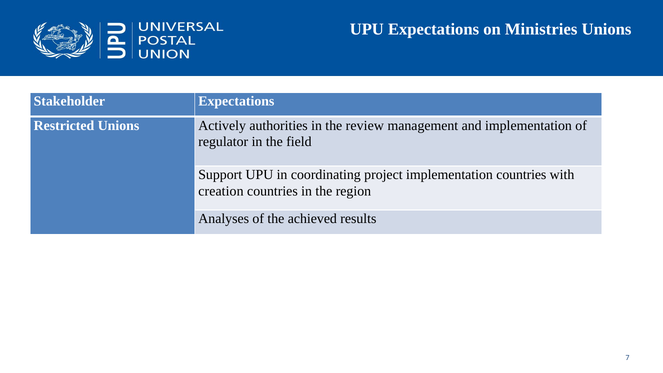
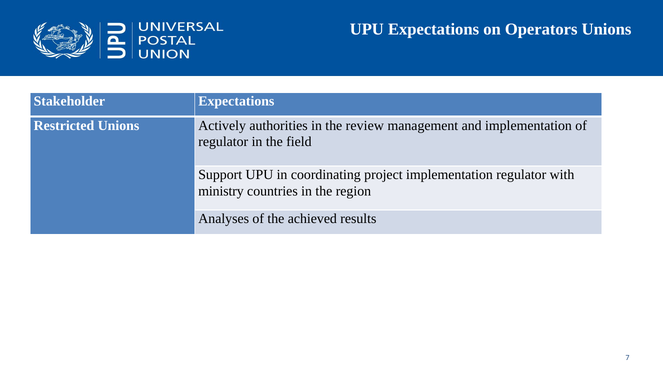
Ministries: Ministries -> Operators
implementation countries: countries -> regulator
creation: creation -> ministry
